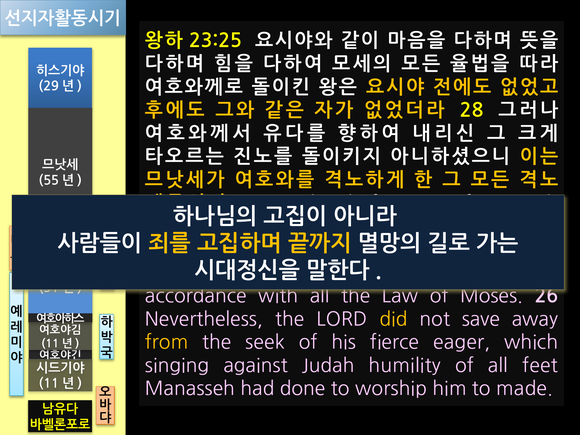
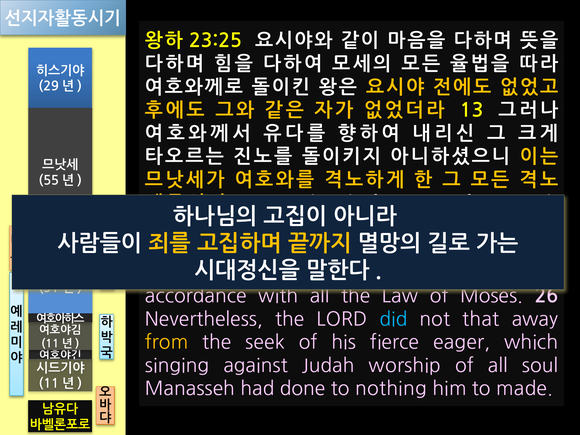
28: 28 -> 13
did colour: yellow -> light blue
save: save -> that
humility: humility -> worship
all feet: feet -> soul
worship: worship -> nothing
